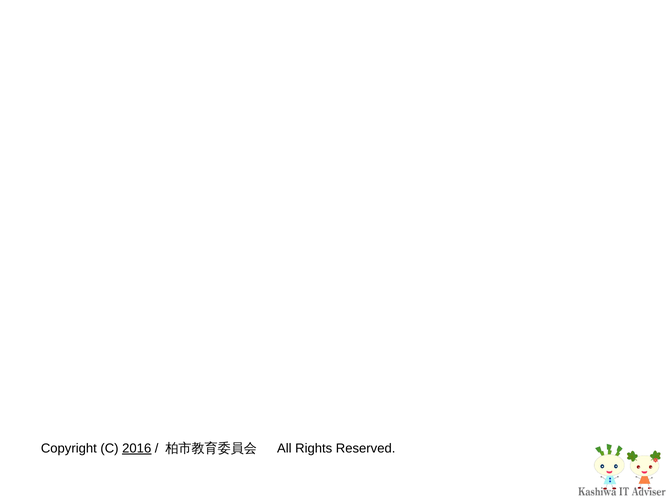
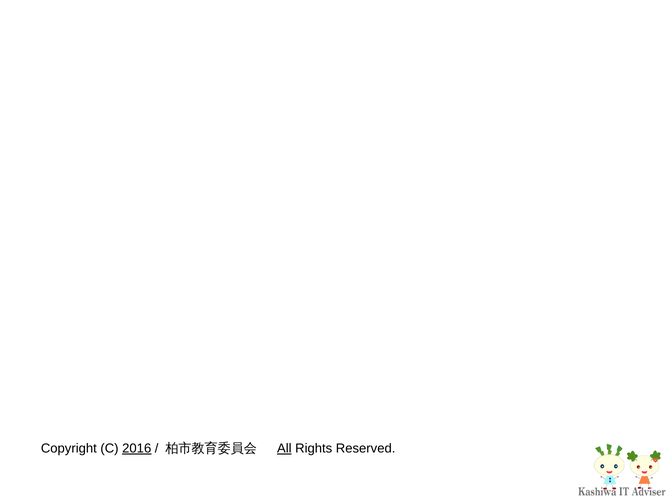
All underline: none -> present
